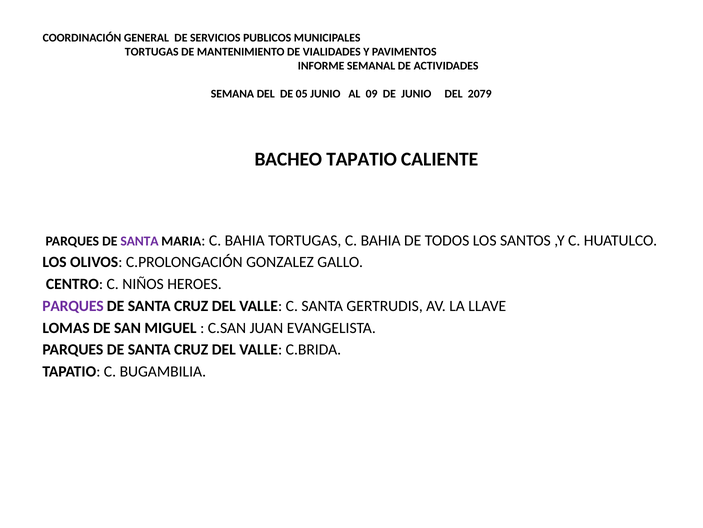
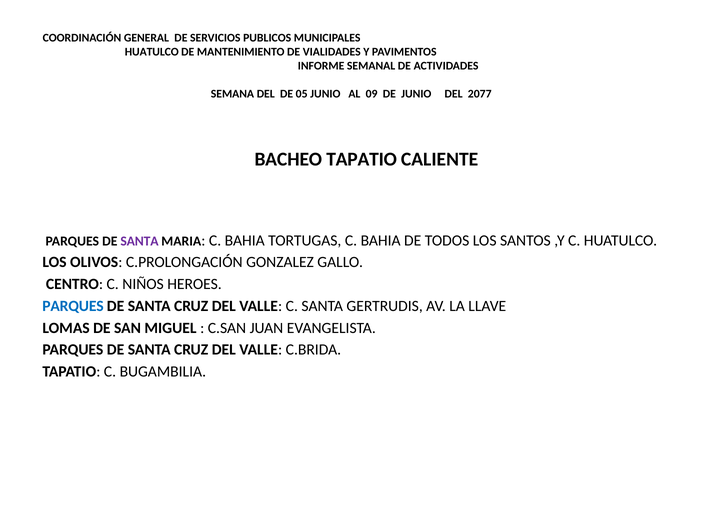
TORTUGAS at (152, 52): TORTUGAS -> HUATULCO
2079: 2079 -> 2077
PARQUES at (73, 306) colour: purple -> blue
